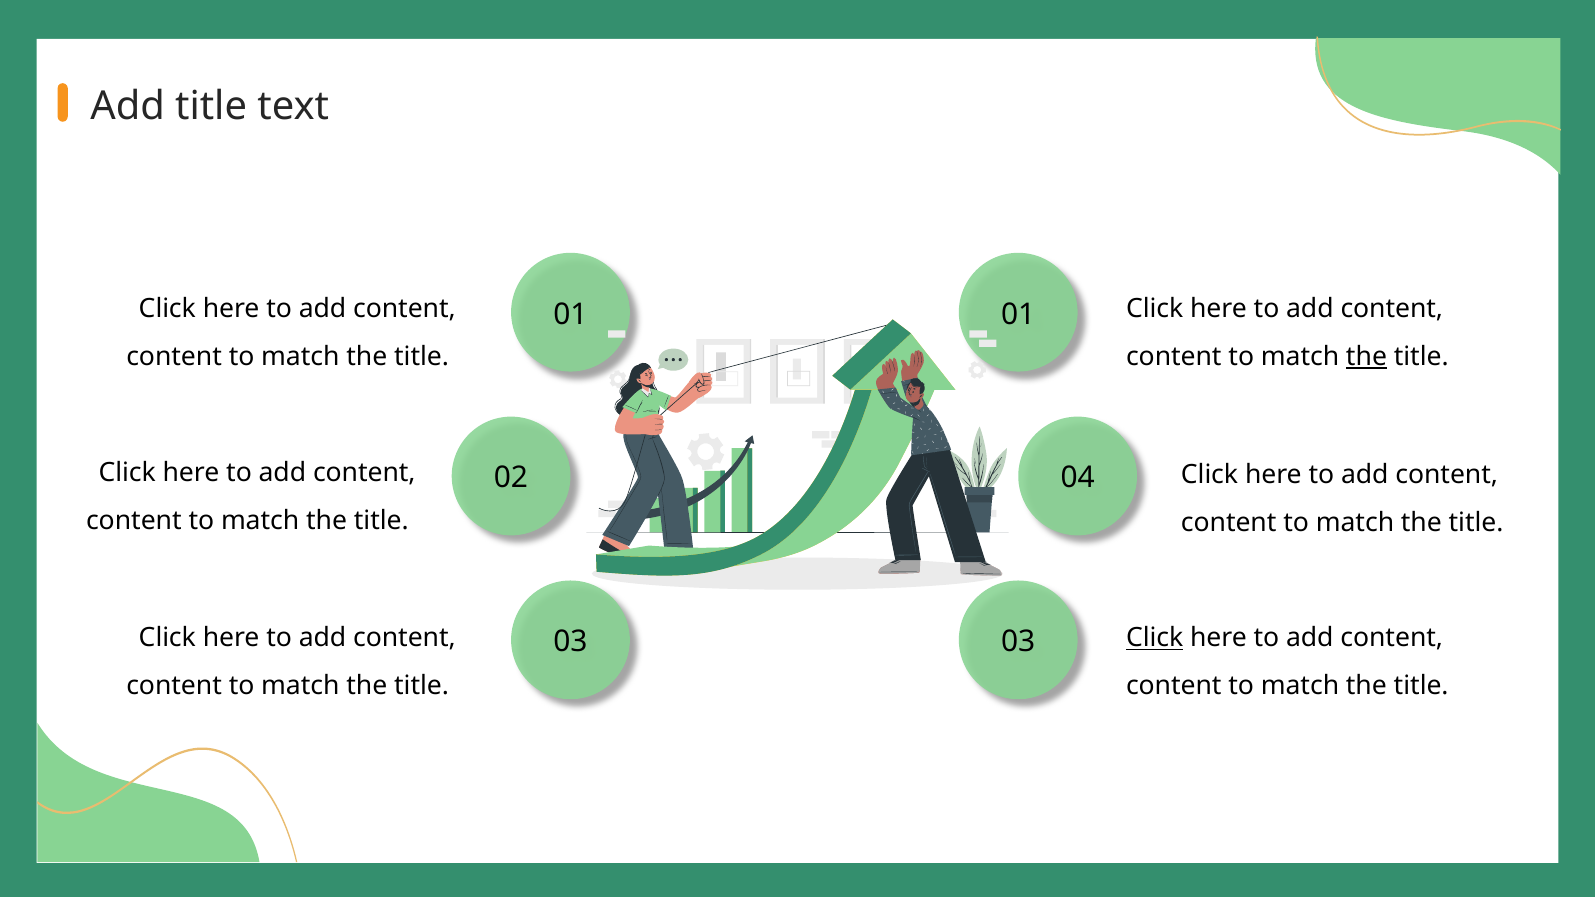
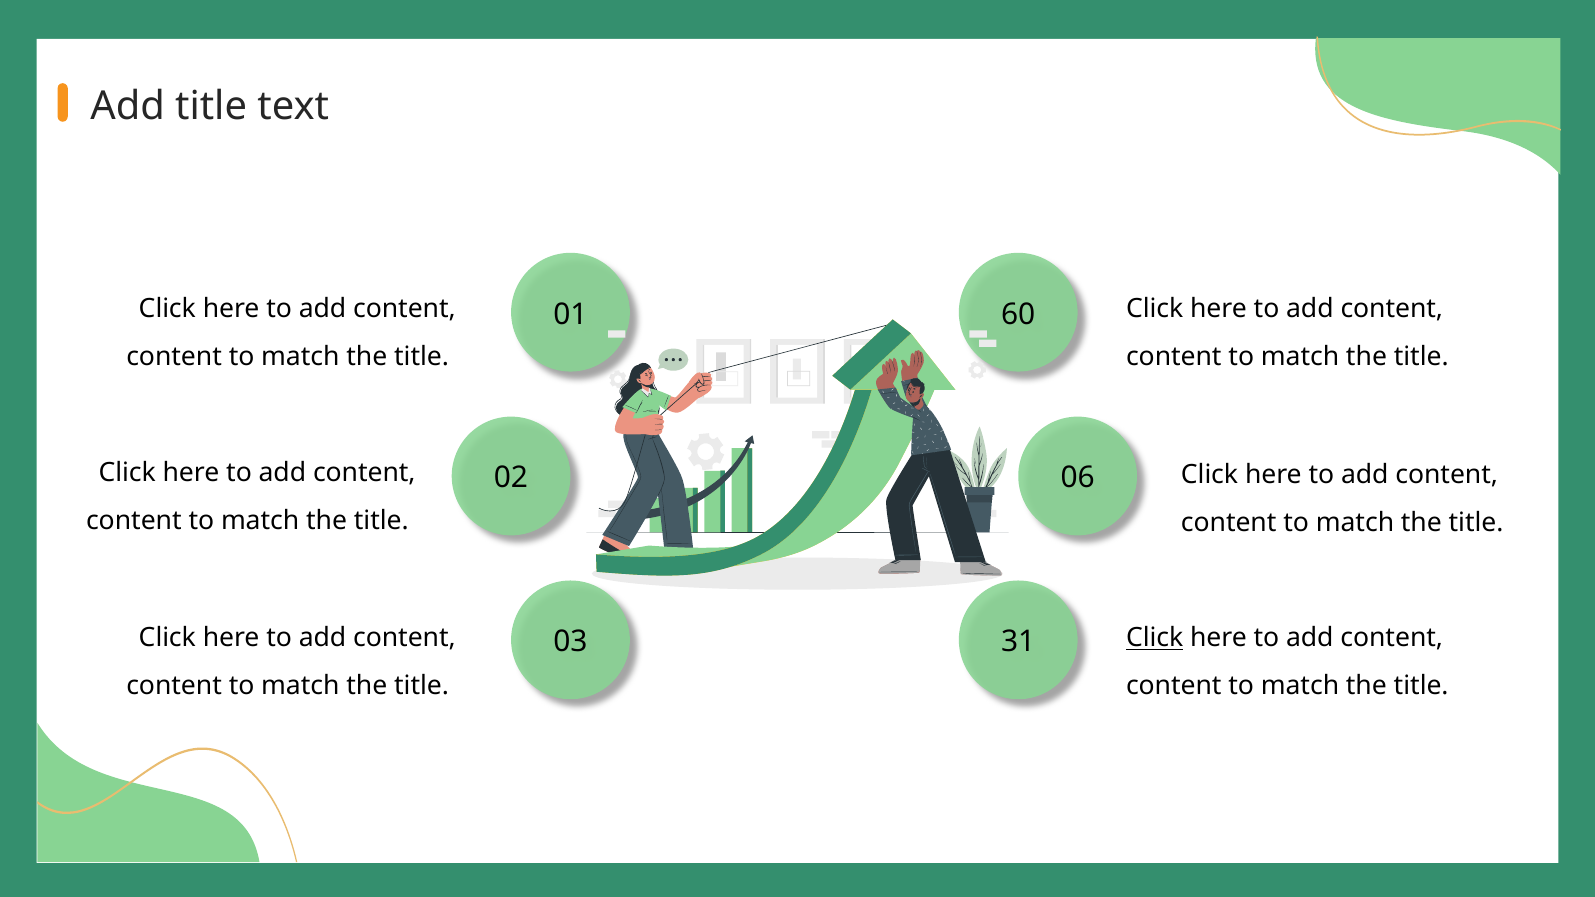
01 01: 01 -> 60
the at (1366, 357) underline: present -> none
04: 04 -> 06
03 03: 03 -> 31
